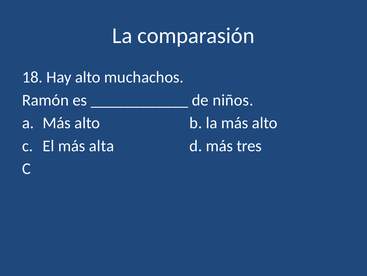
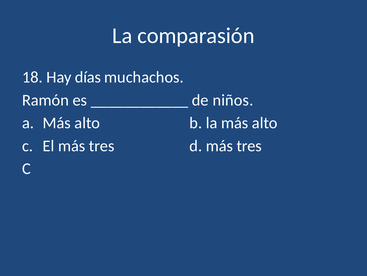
Hay alto: alto -> días
El más alta: alta -> tres
